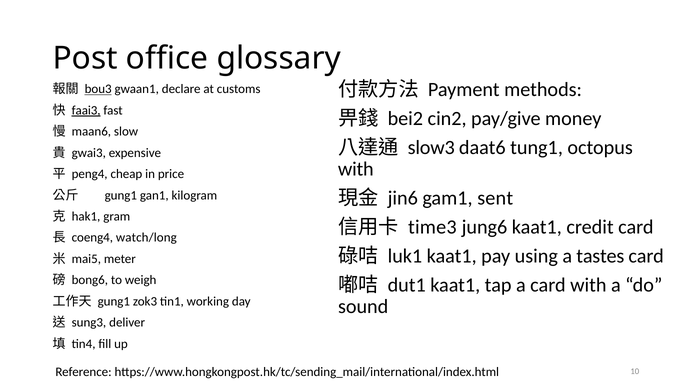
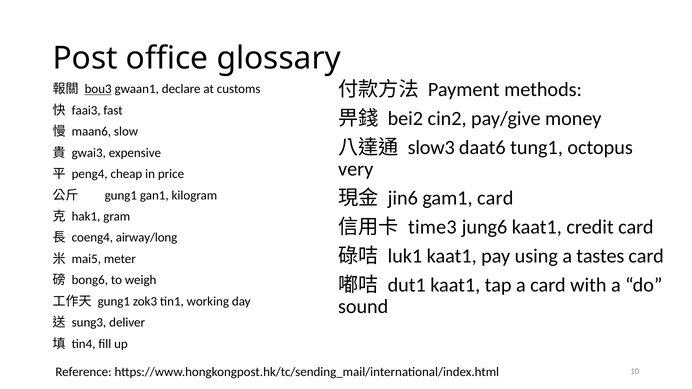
faai3 underline: present -> none
with at (356, 169): with -> very
gam1 sent: sent -> card
watch/long: watch/long -> airway/long
